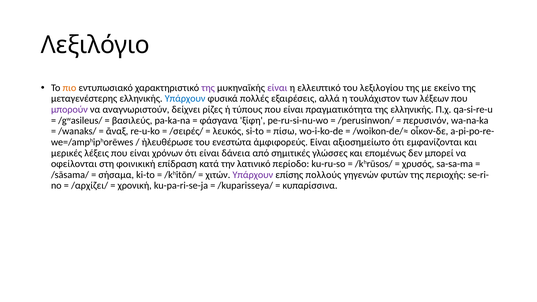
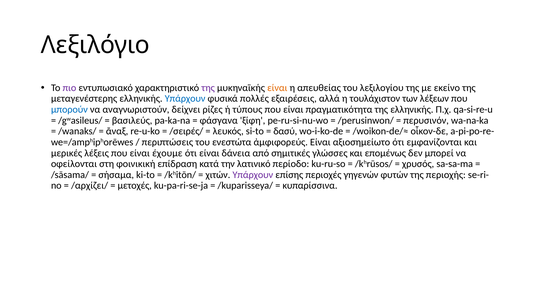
πιο colour: orange -> purple
είναι at (277, 88) colour: purple -> orange
ελλειπτικό: ελλειπτικό -> απευθείας
μπορούν colour: purple -> blue
πίσω: πίσω -> δασύ
ἠλευθέρωσε: ἠλευθέρωσε -> περιπτώσεις
χρόνων: χρόνων -> έχουμε
πολλούς: πολλούς -> περιοχές
χρονική: χρονική -> μετοχές
